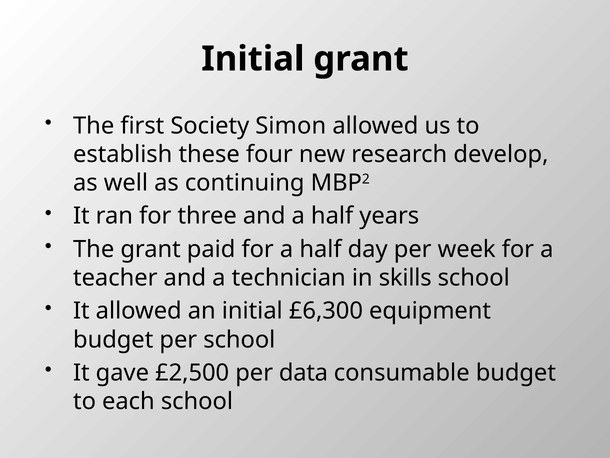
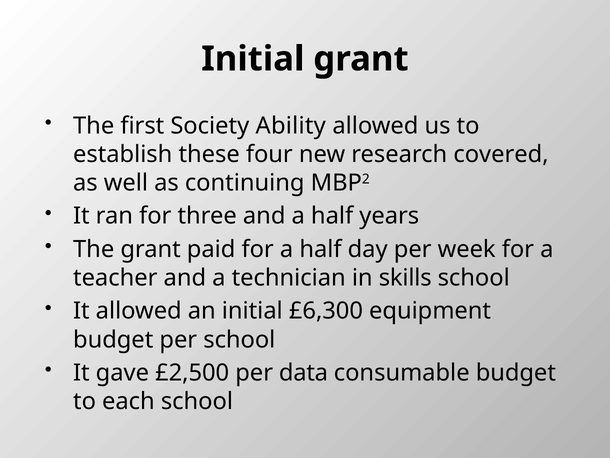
Simon: Simon -> Ability
develop: develop -> covered
